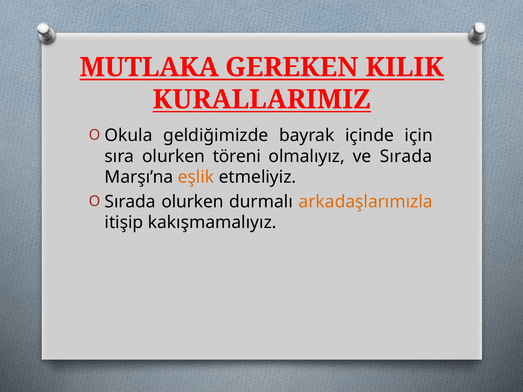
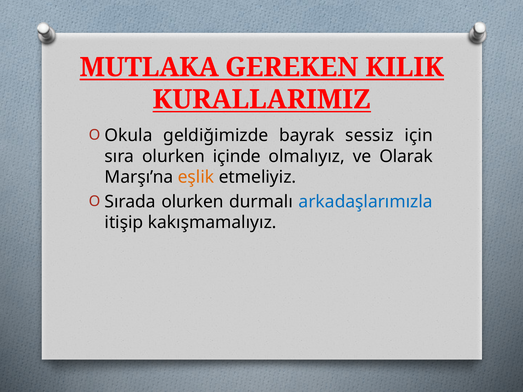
içinde: içinde -> sessiz
töreni: töreni -> içinde
ve Sırada: Sırada -> Olarak
arkadaşlarımızla colour: orange -> blue
